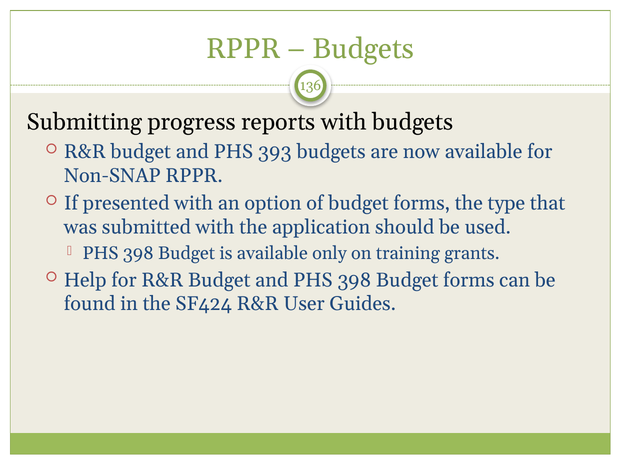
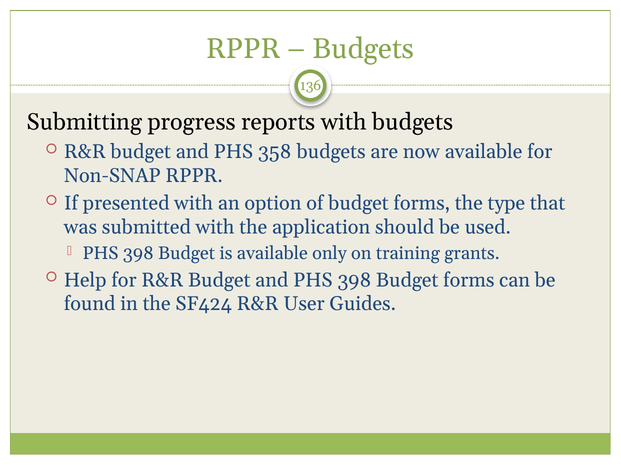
393: 393 -> 358
